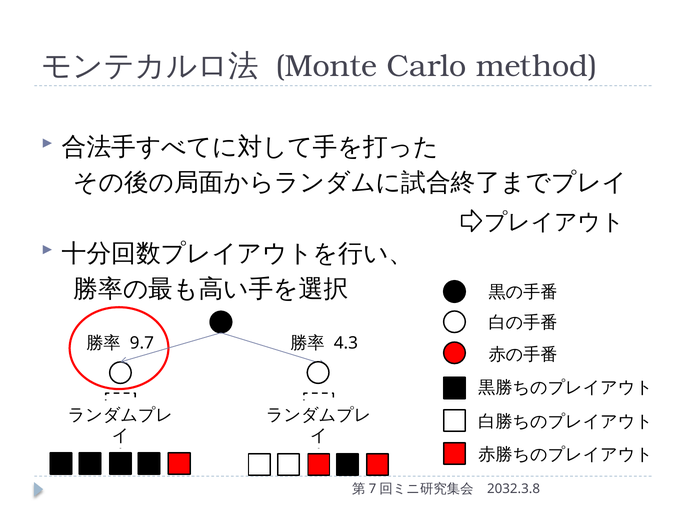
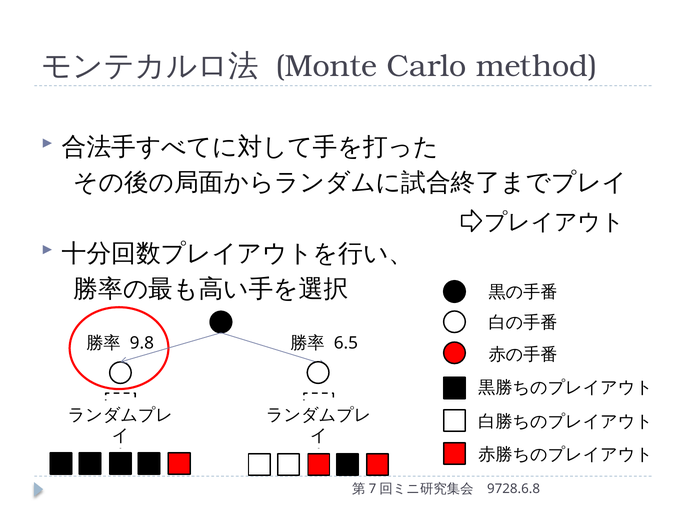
9.7: 9.7 -> 9.8
4.3: 4.3 -> 6.5
2032.3.8: 2032.3.8 -> 9728.6.8
